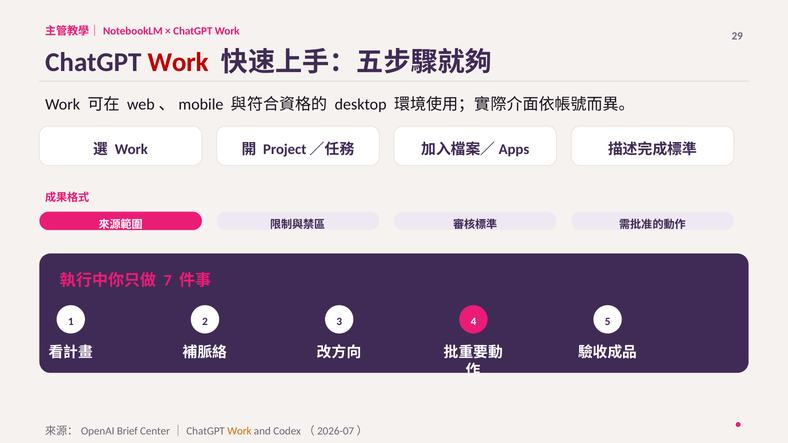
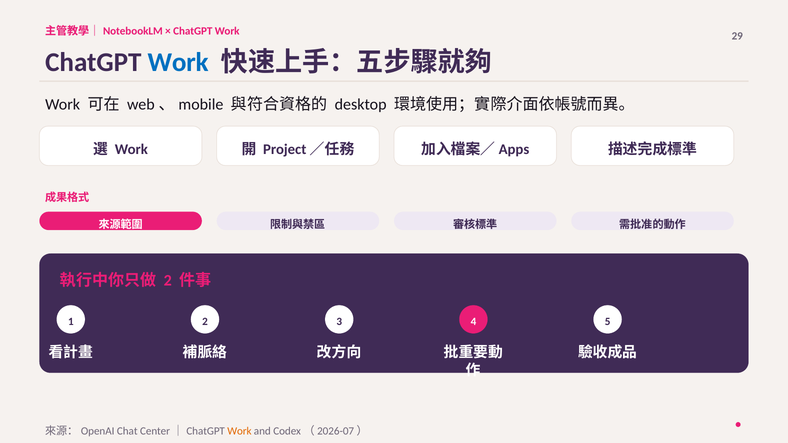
Work at (178, 62) colour: red -> blue
7 at (168, 281): 7 -> 2
Brief: Brief -> Chat
